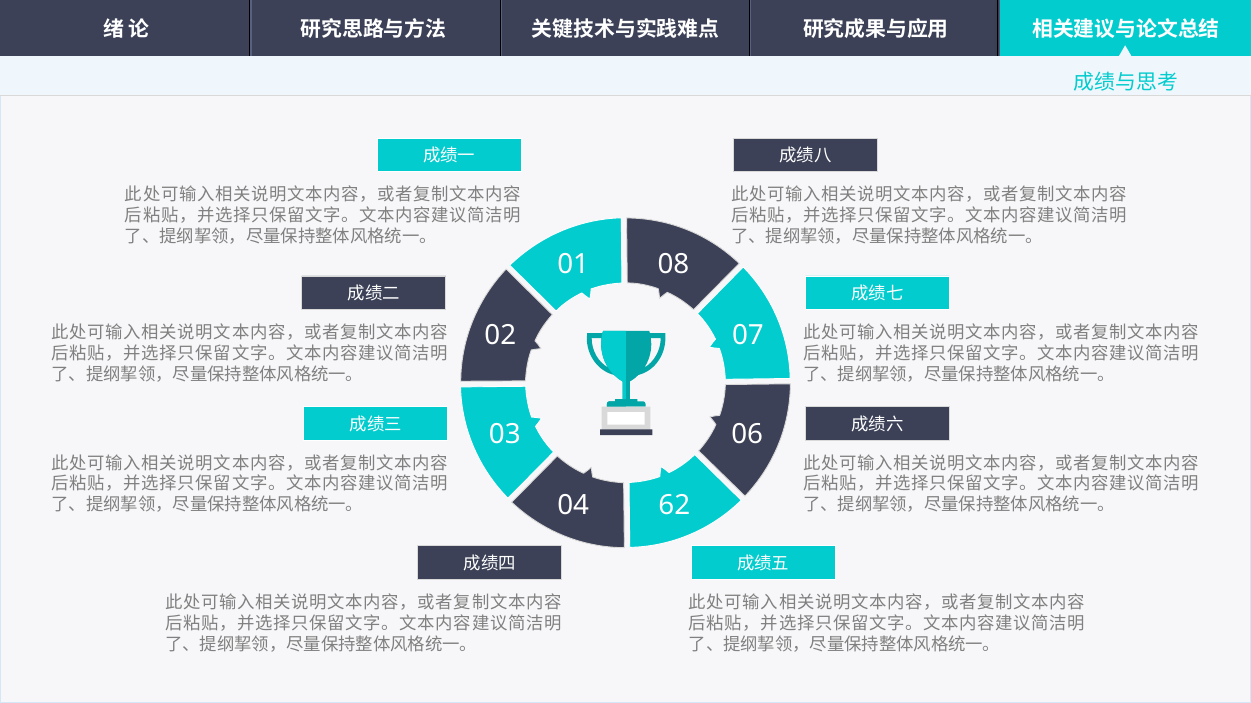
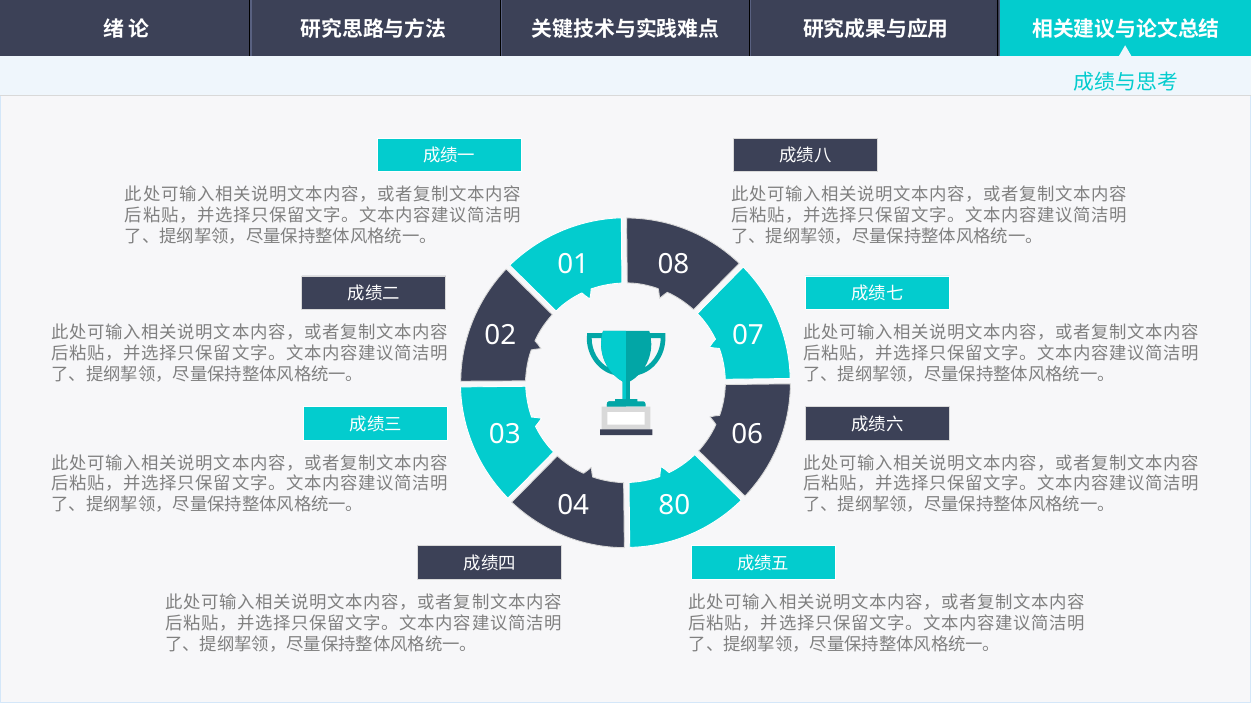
62: 62 -> 80
